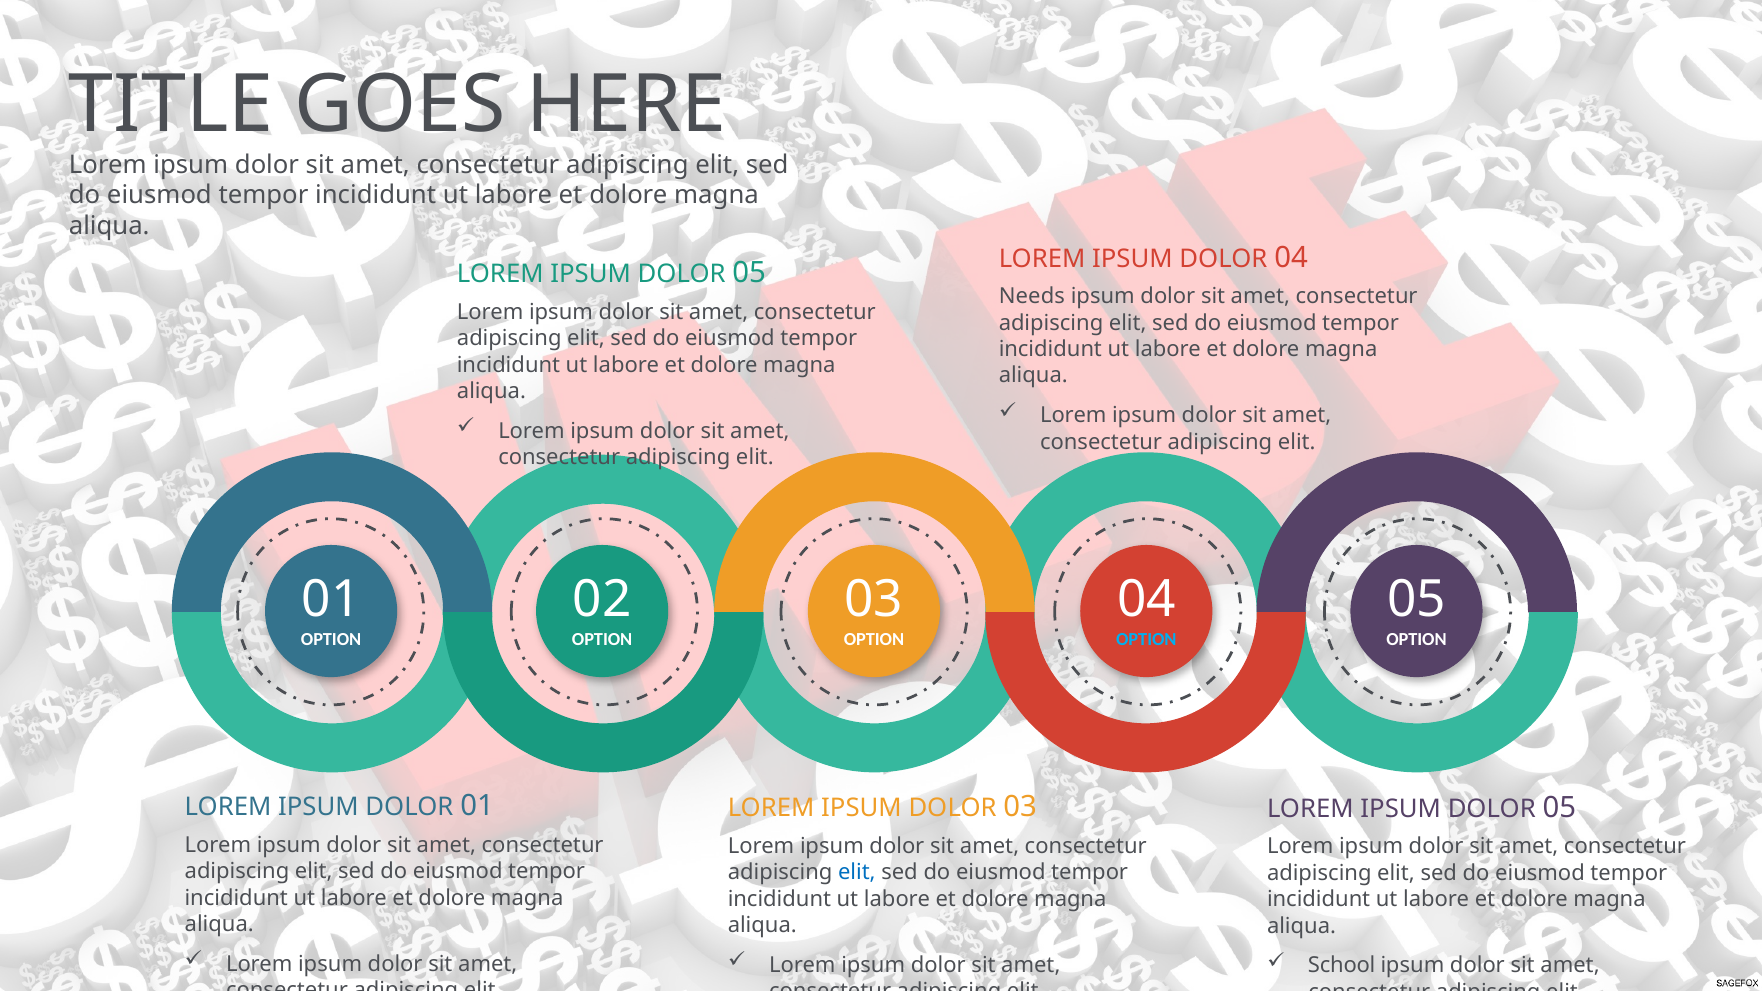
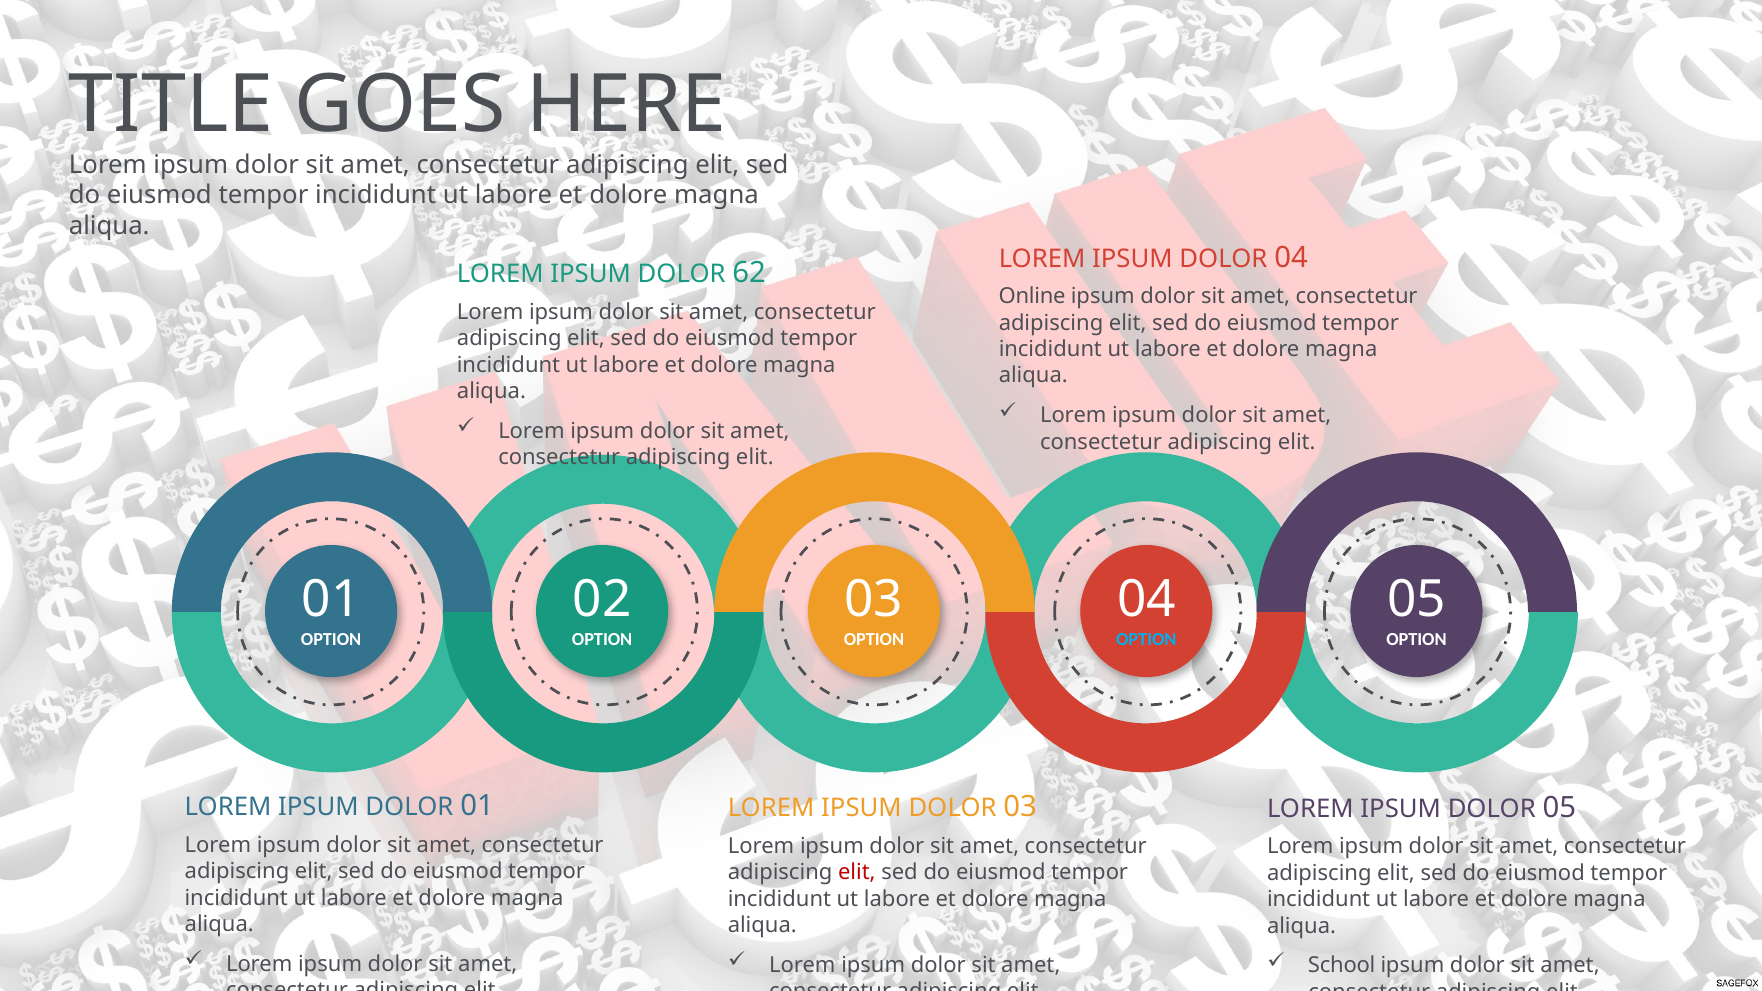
05 at (749, 273): 05 -> 62
Needs: Needs -> Online
elit at (857, 872) colour: blue -> red
